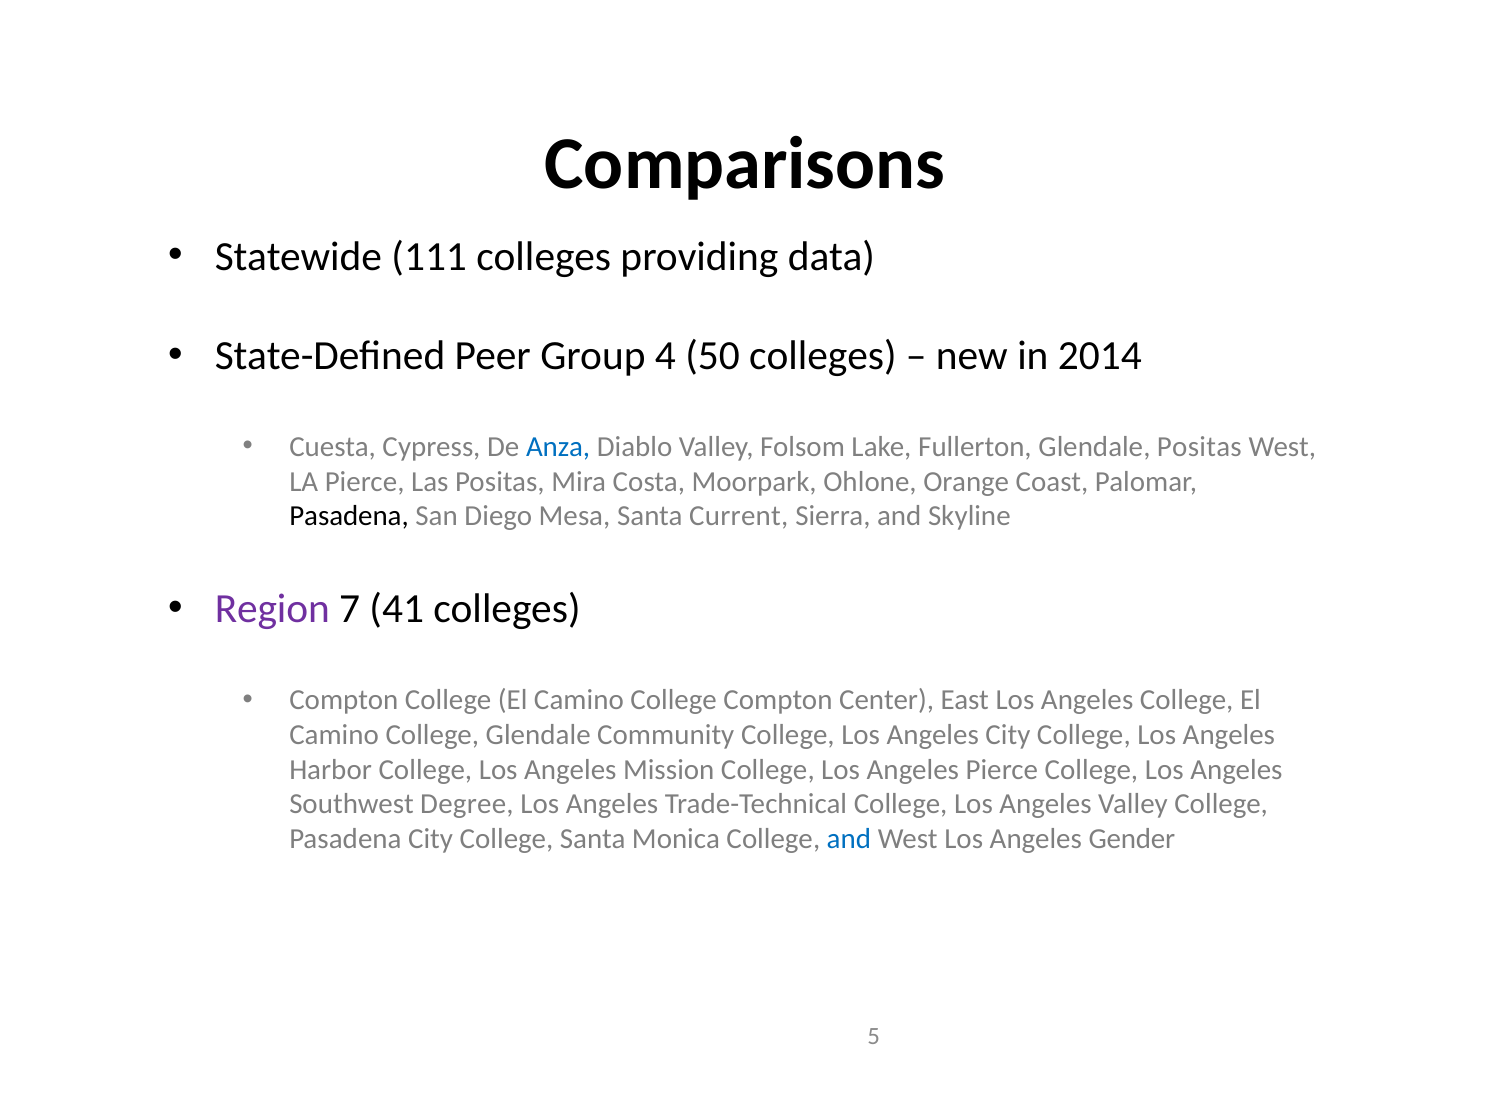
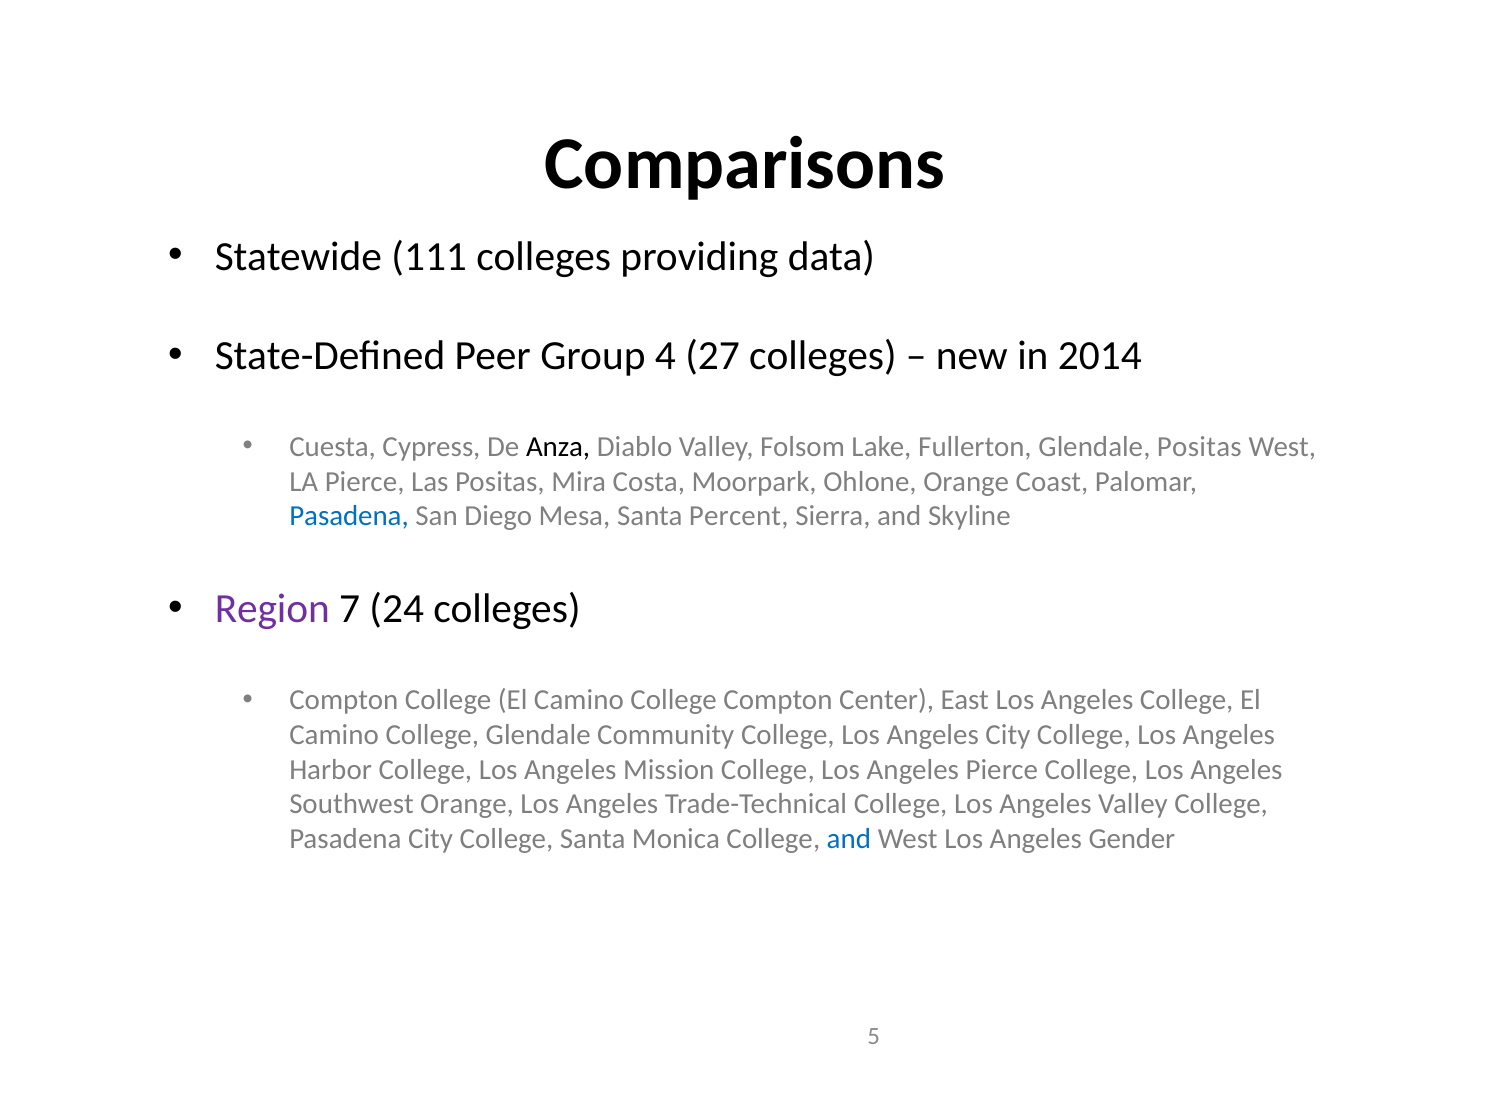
50: 50 -> 27
Anza colour: blue -> black
Pasadena at (349, 517) colour: black -> blue
Current: Current -> Percent
41: 41 -> 24
Southwest Degree: Degree -> Orange
